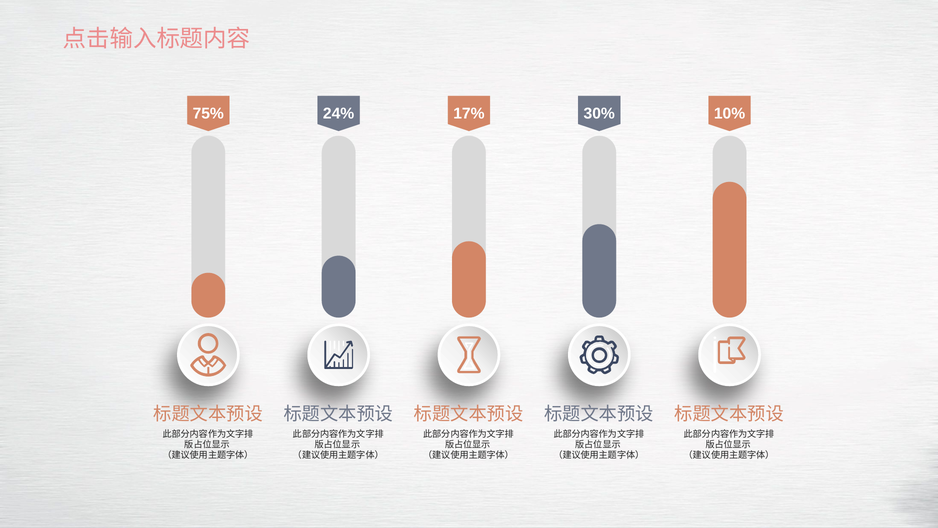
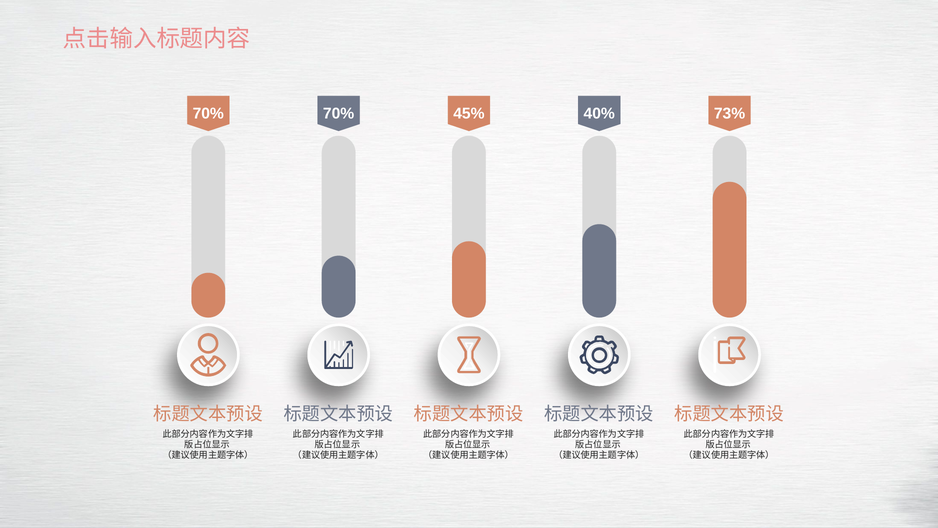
75% at (208, 113): 75% -> 70%
24% at (339, 113): 24% -> 70%
17%: 17% -> 45%
30%: 30% -> 40%
10%: 10% -> 73%
